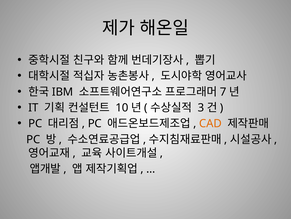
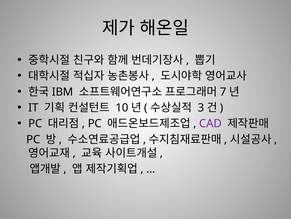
CAD colour: orange -> purple
